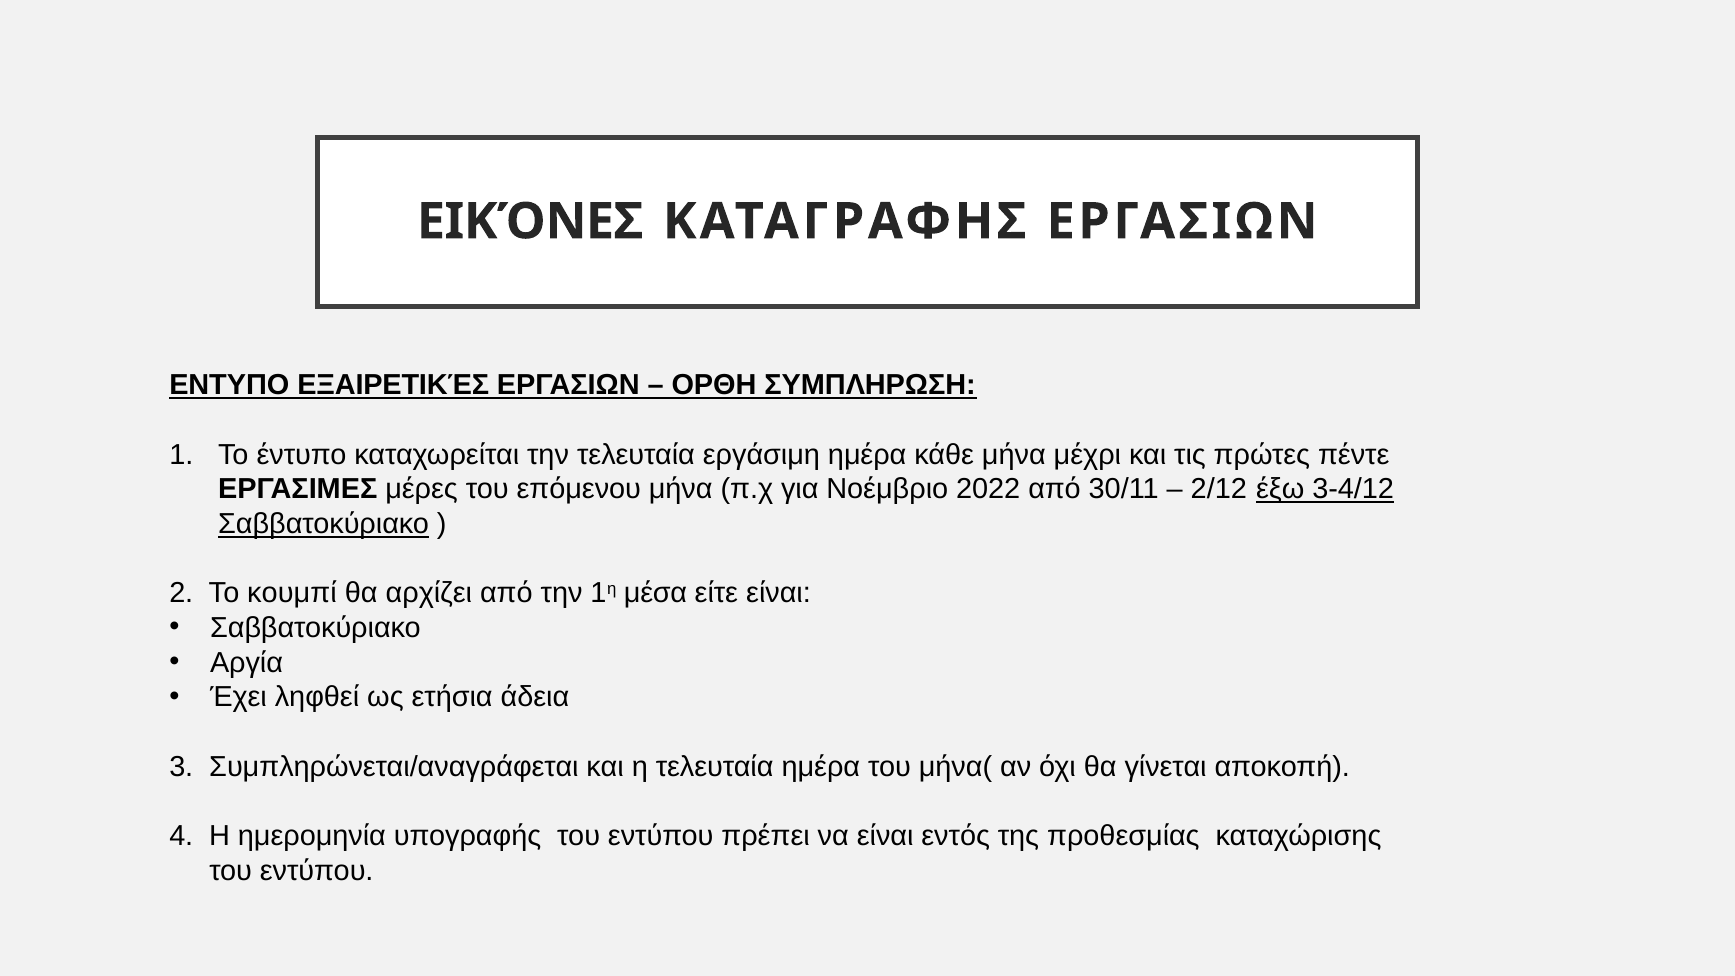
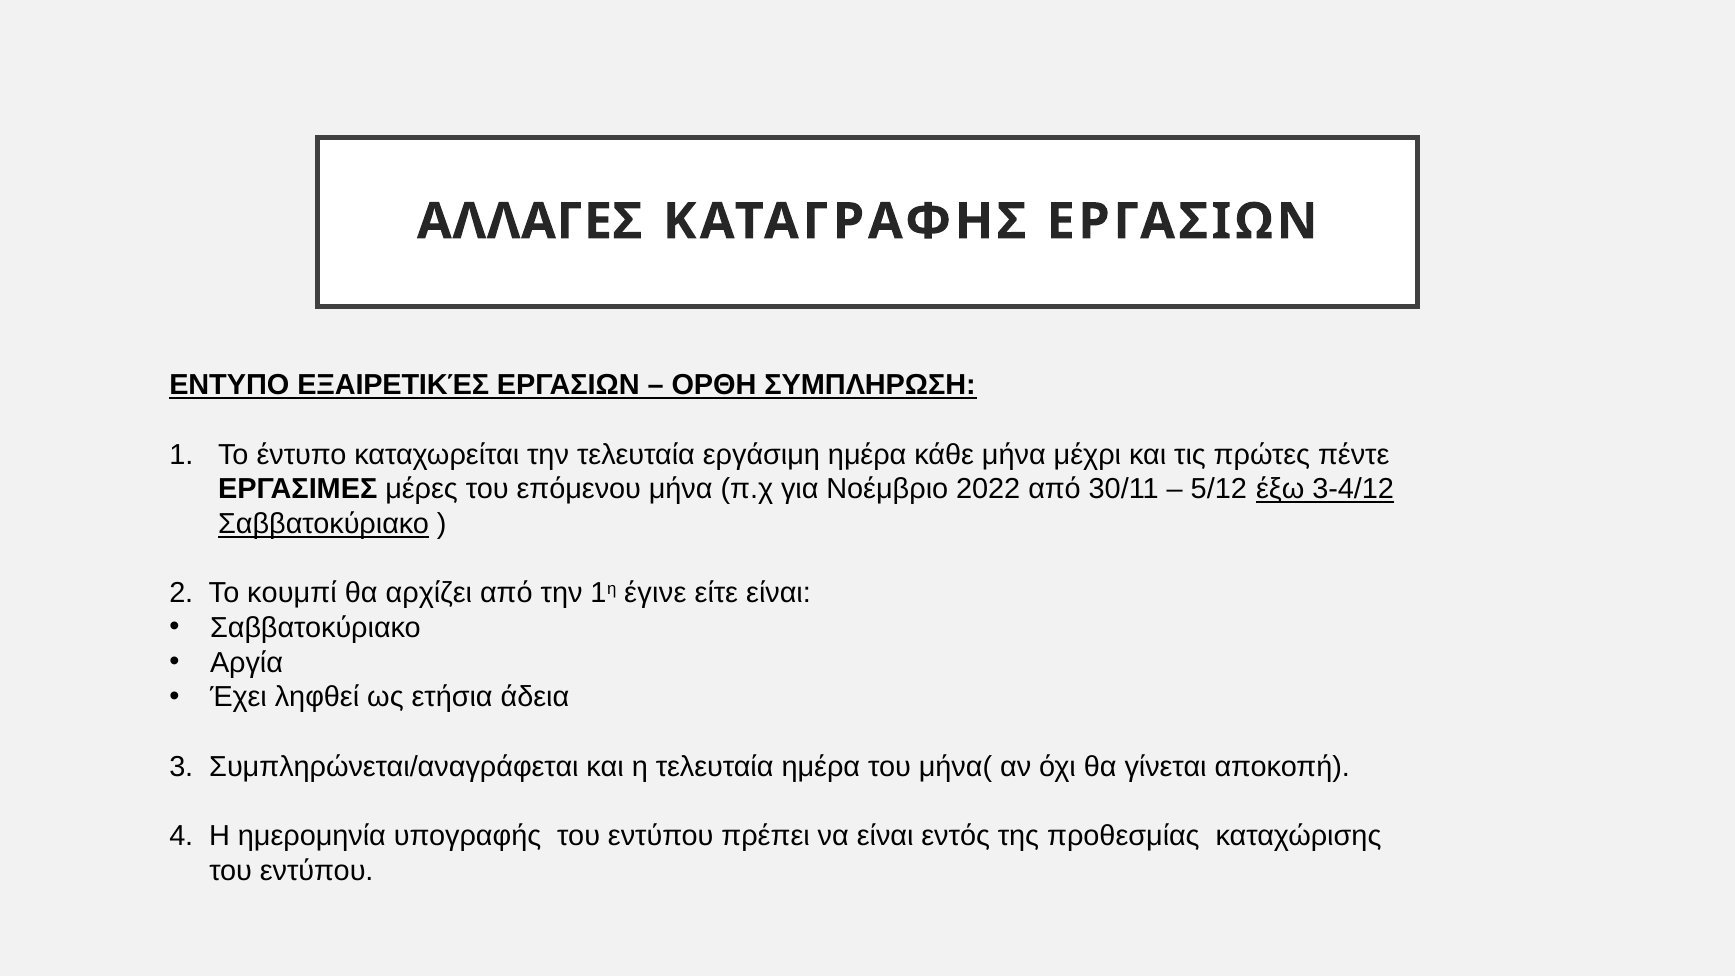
ΕΙΚΌΝΕΣ: ΕΙΚΌΝΕΣ -> ΑΛΛΑΓΕΣ
2/12: 2/12 -> 5/12
μέσα: μέσα -> έγινε
